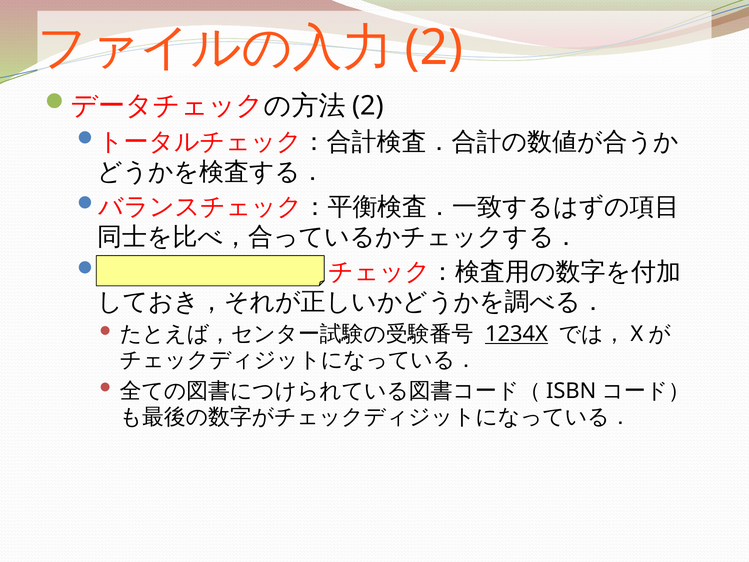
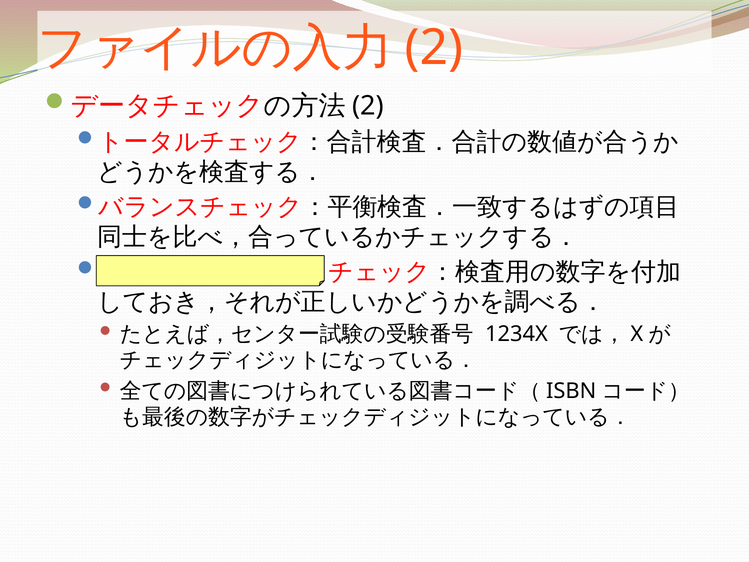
1234X underline: present -> none
